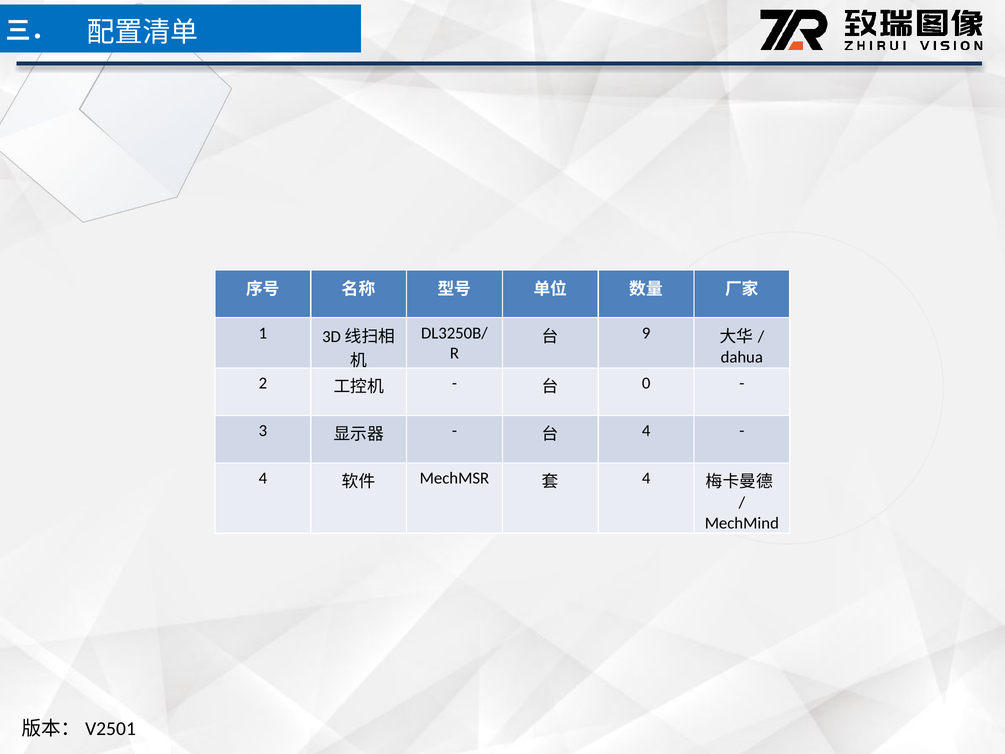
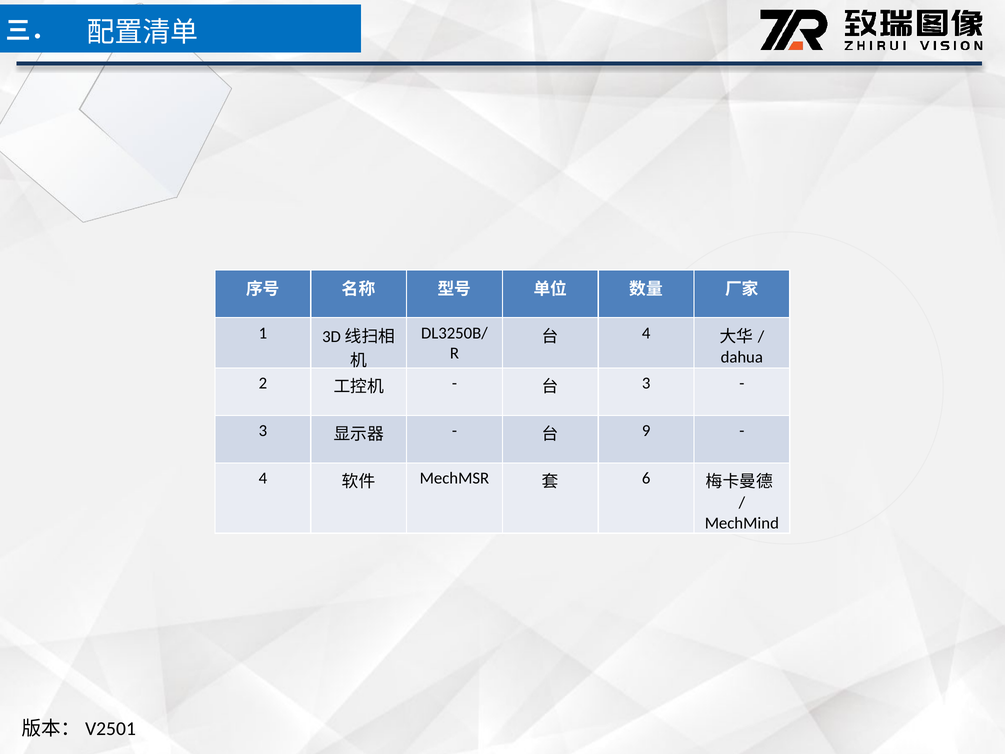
9 at (646, 333): 9 -> 4
0 at (646, 383): 0 -> 3
4 at (646, 431): 4 -> 9
4 at (646, 478): 4 -> 6
